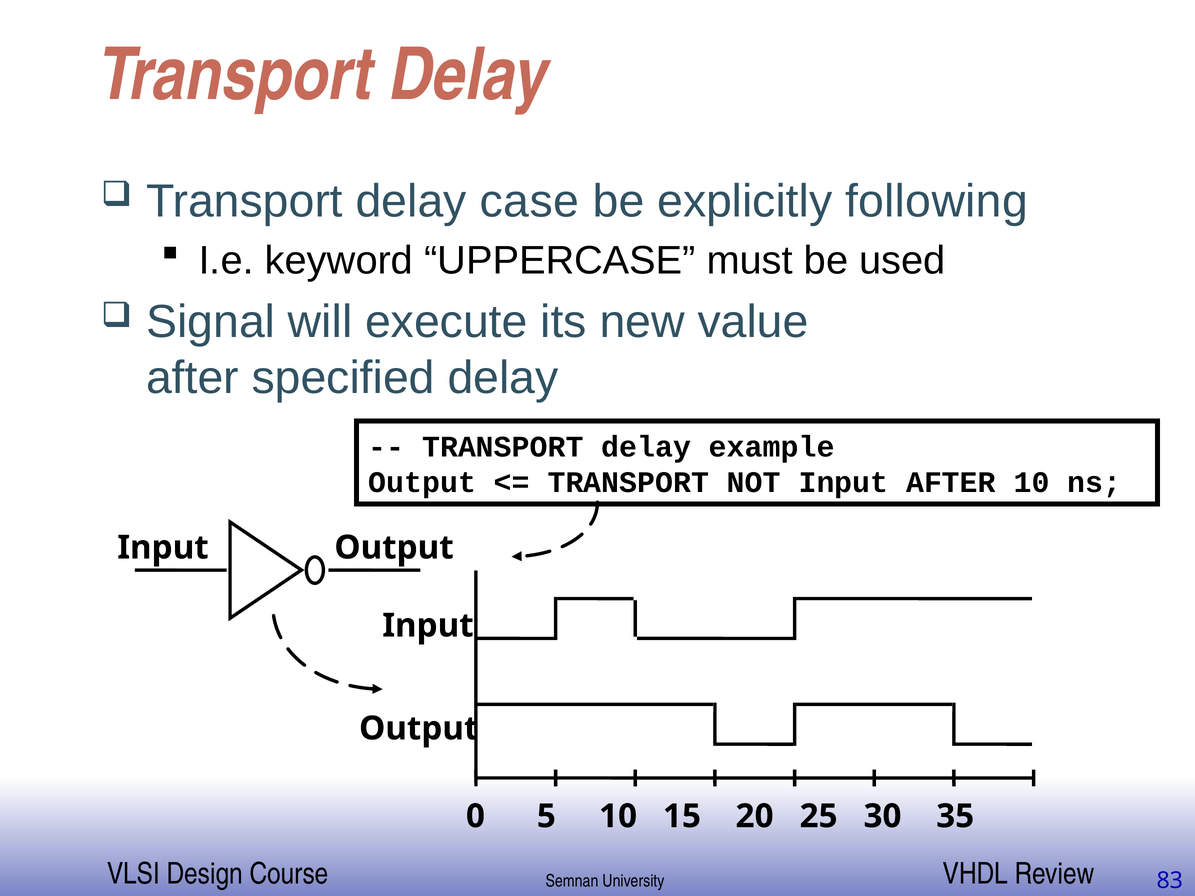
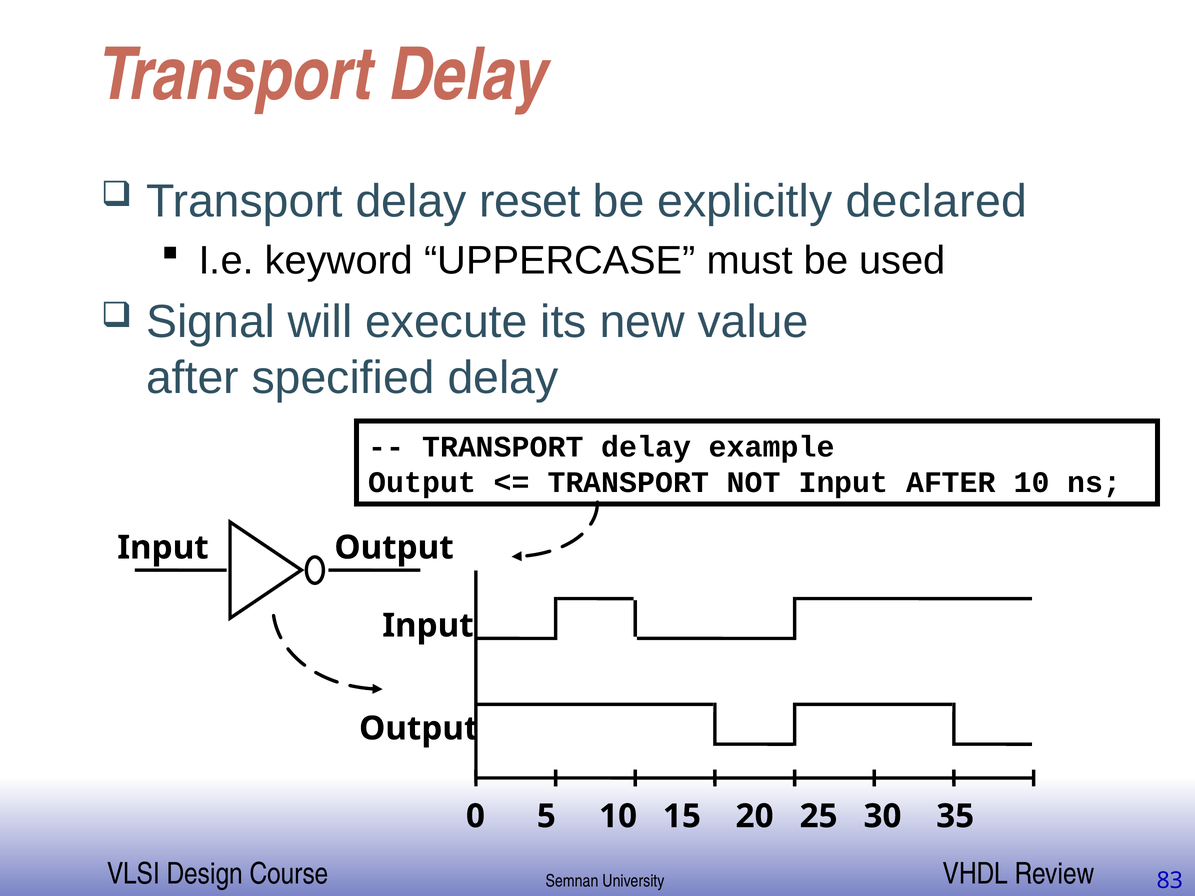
case: case -> reset
following: following -> declared
